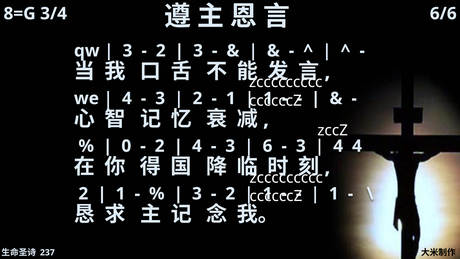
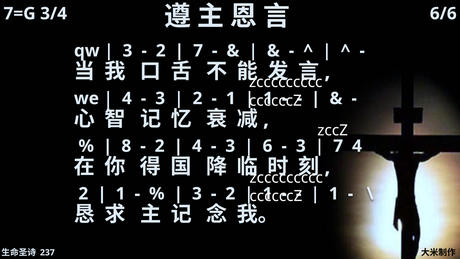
8=G: 8=G -> 7=G
3 at (198, 51): 3 -> 7
0: 0 -> 8
4 at (338, 146): 4 -> 7
